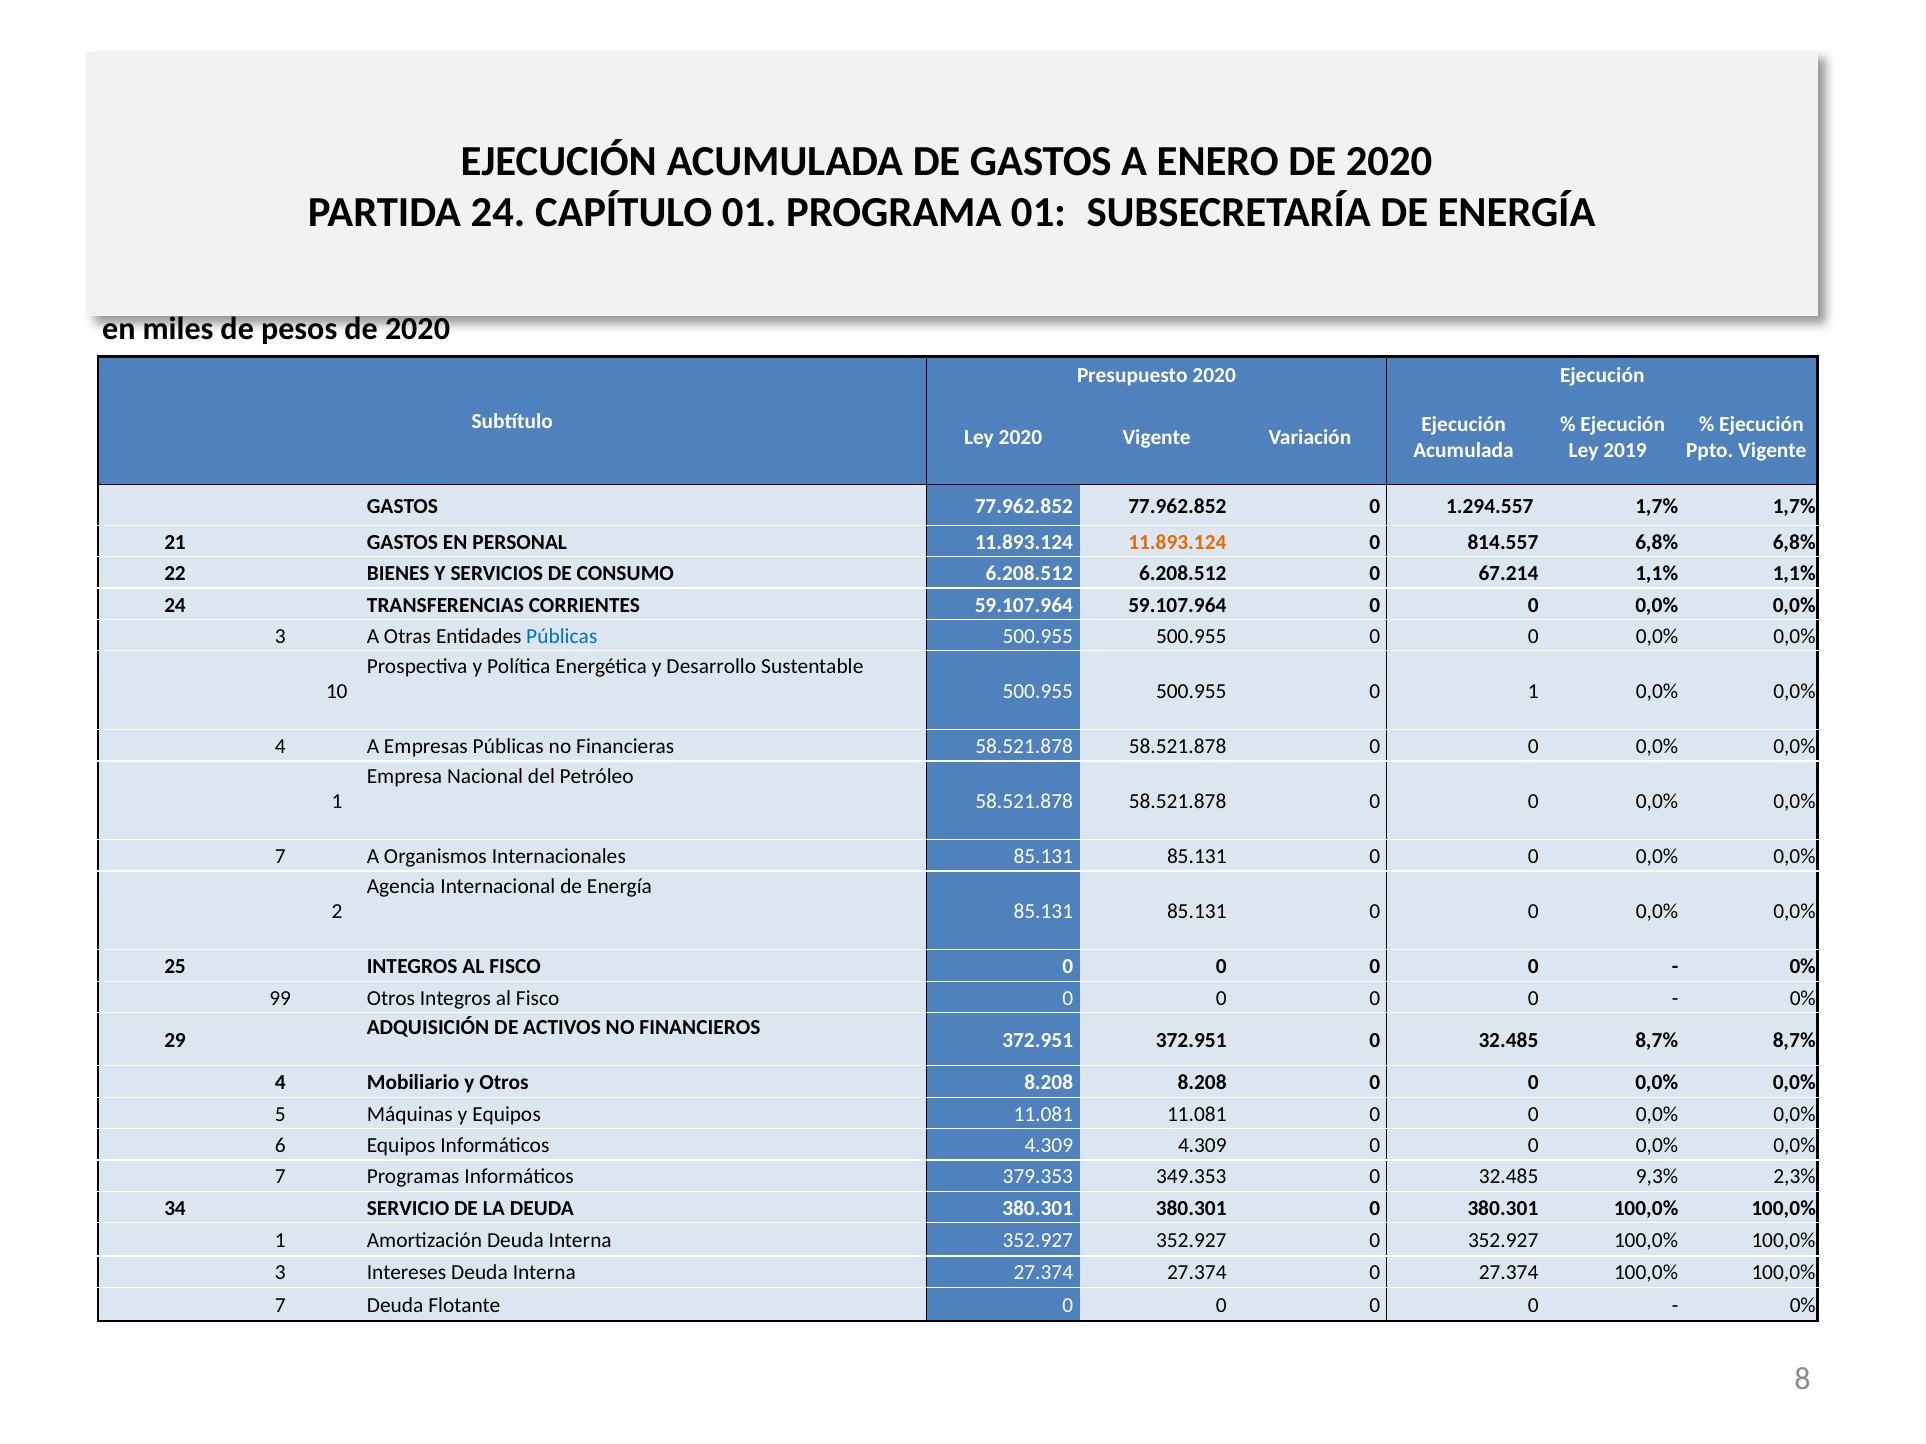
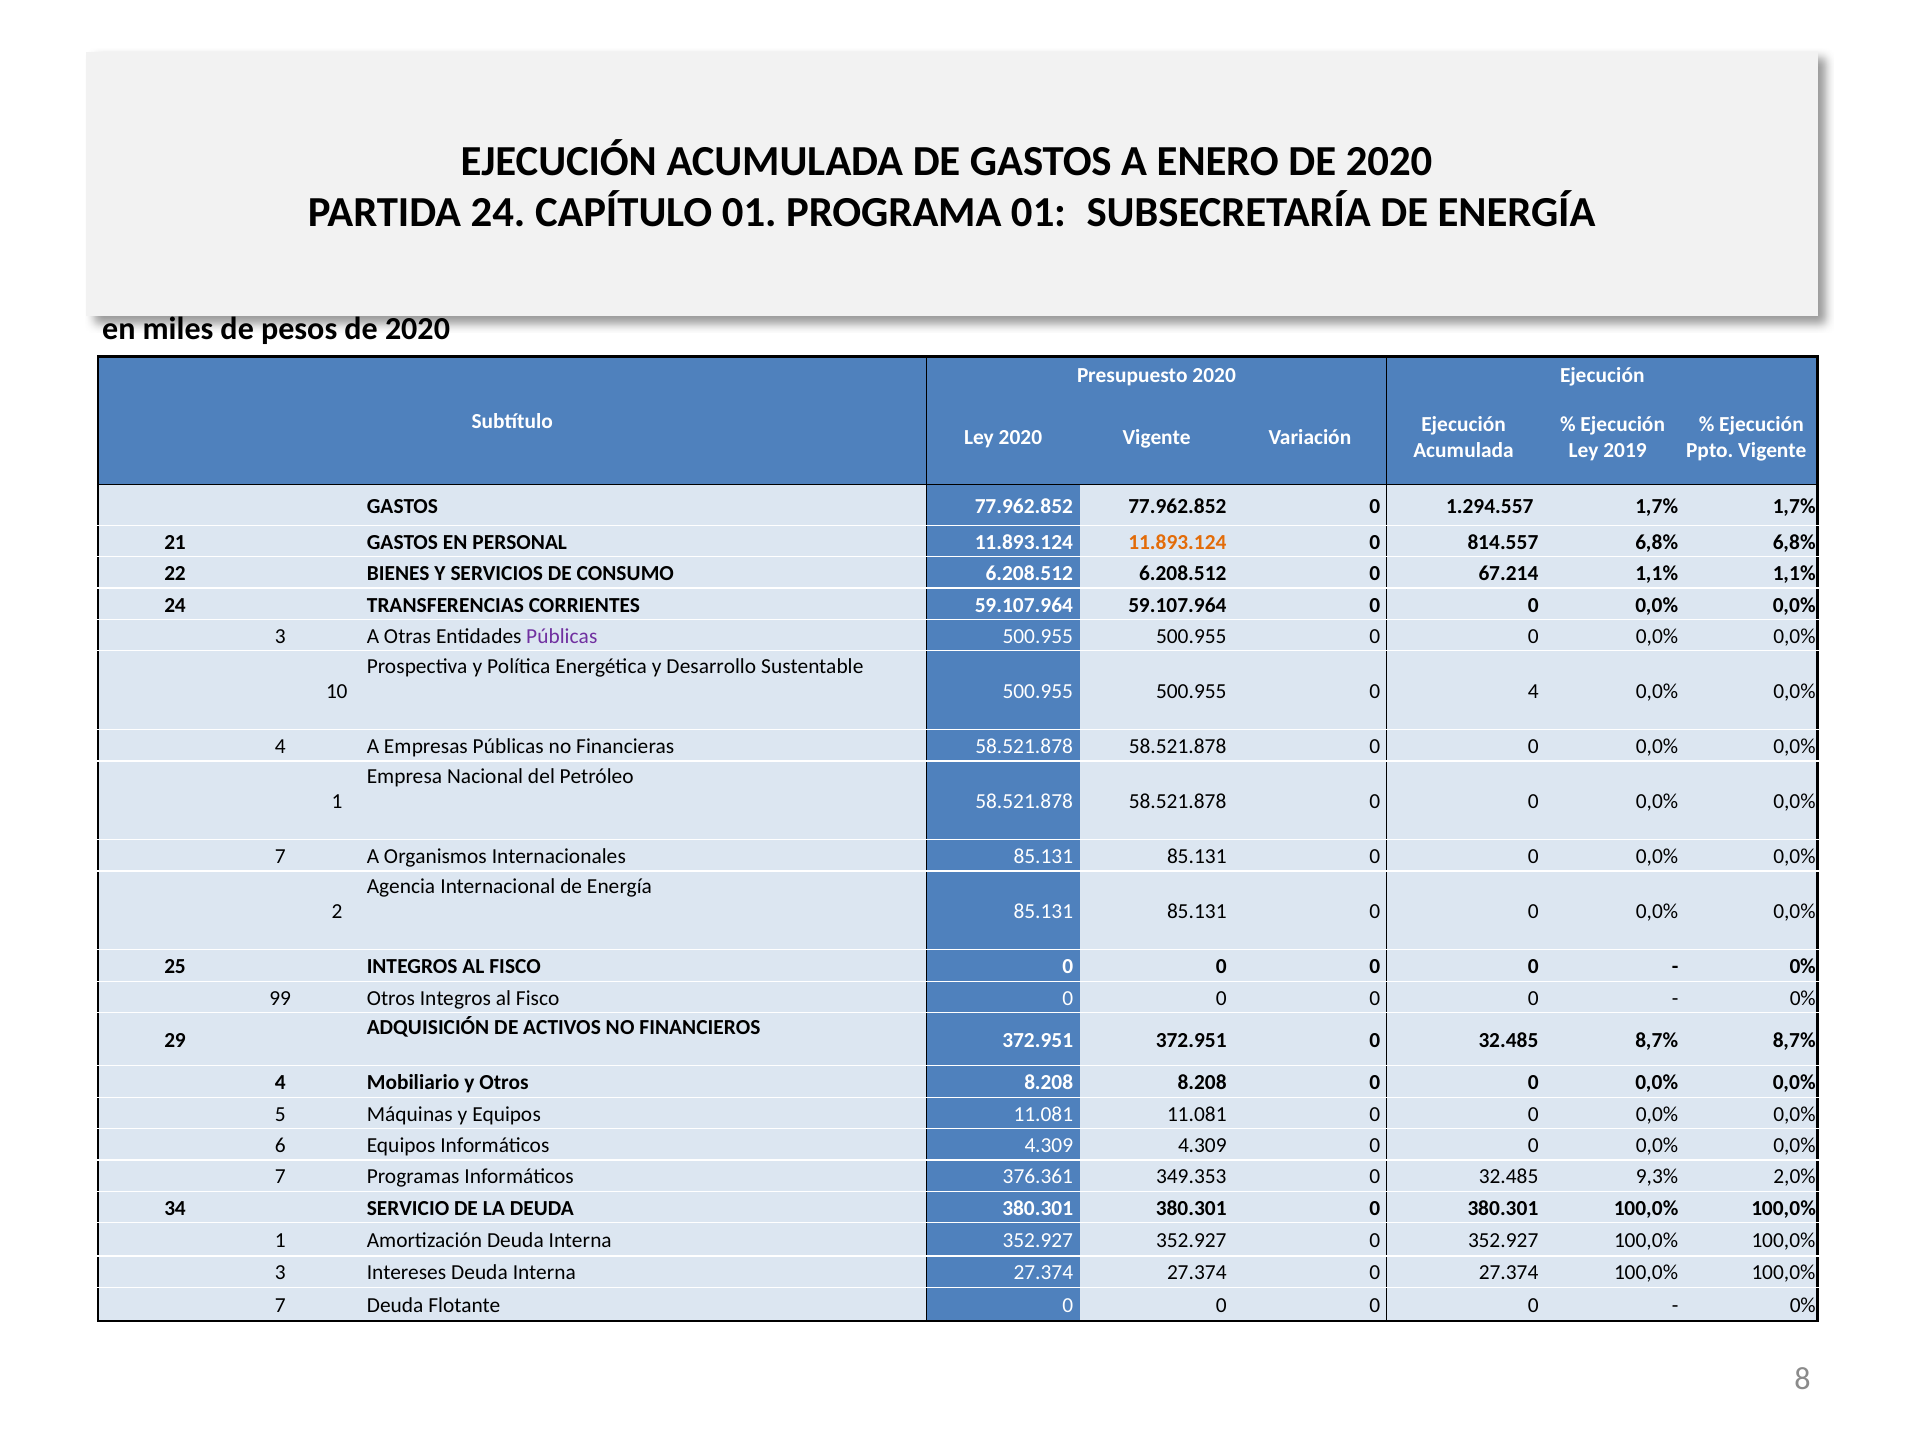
Públicas at (562, 637) colour: blue -> purple
0 1: 1 -> 4
379.353: 379.353 -> 376.361
2,3%: 2,3% -> 2,0%
